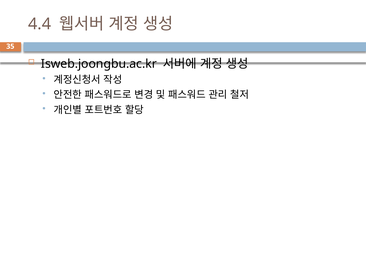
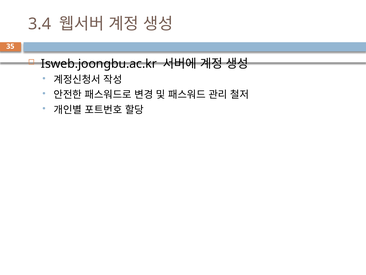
4.4: 4.4 -> 3.4
